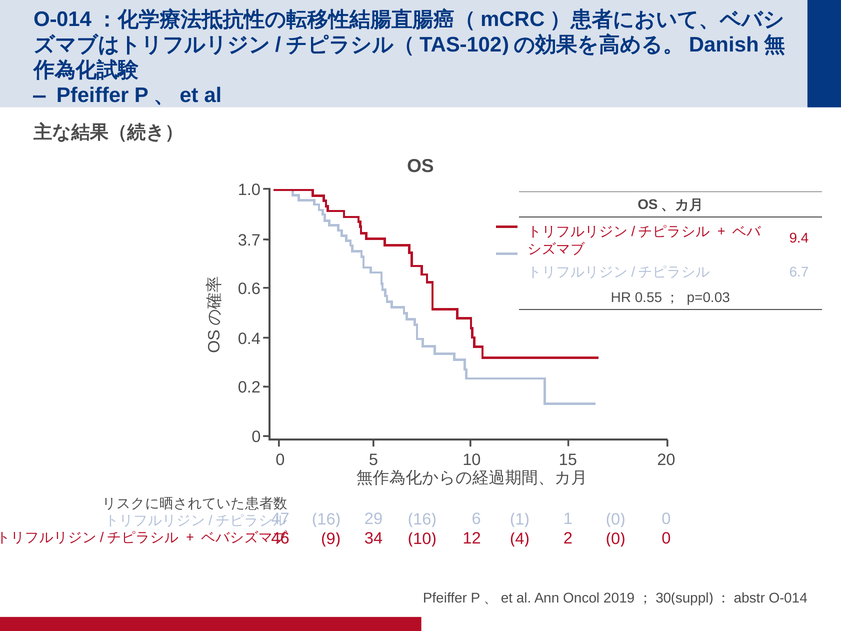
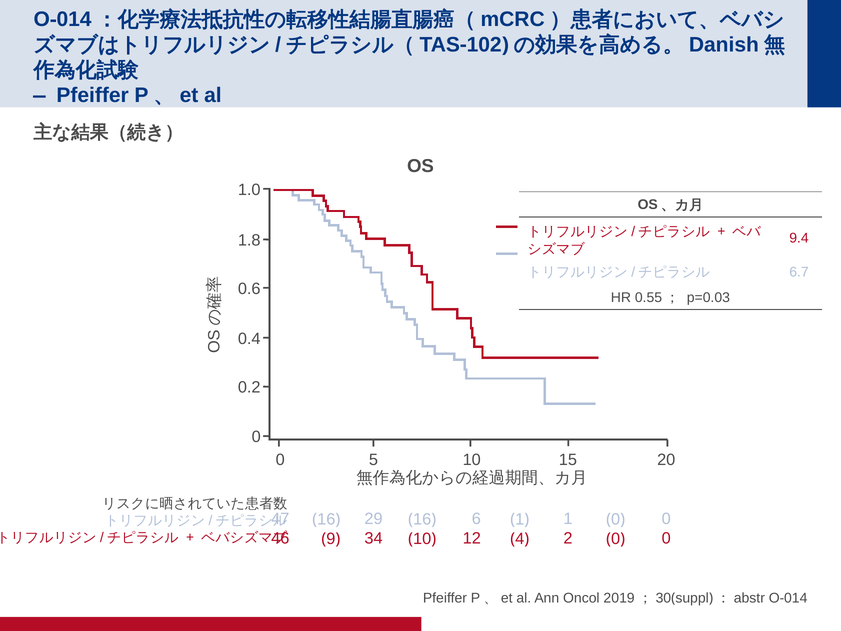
3.7: 3.7 -> 1.8
